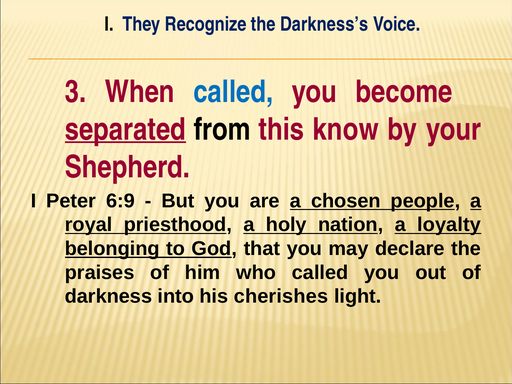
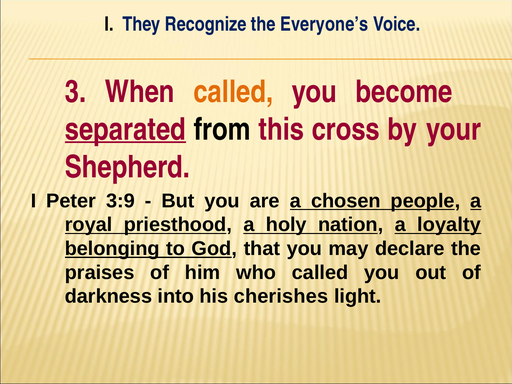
Darkness’s: Darkness’s -> Everyone’s
called at (233, 92) colour: blue -> orange
know: know -> cross
6:9: 6:9 -> 3:9
